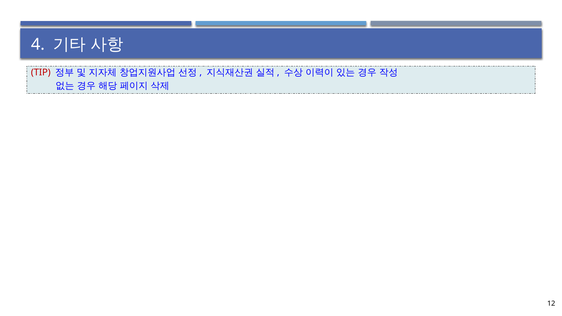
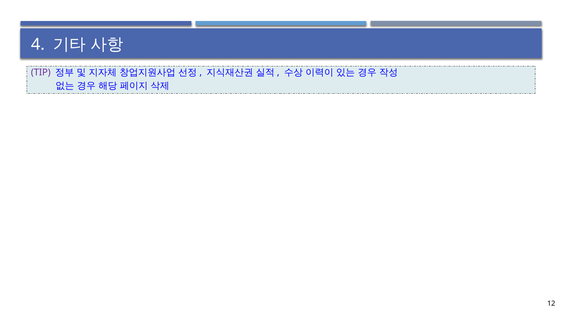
TIP colour: red -> purple
